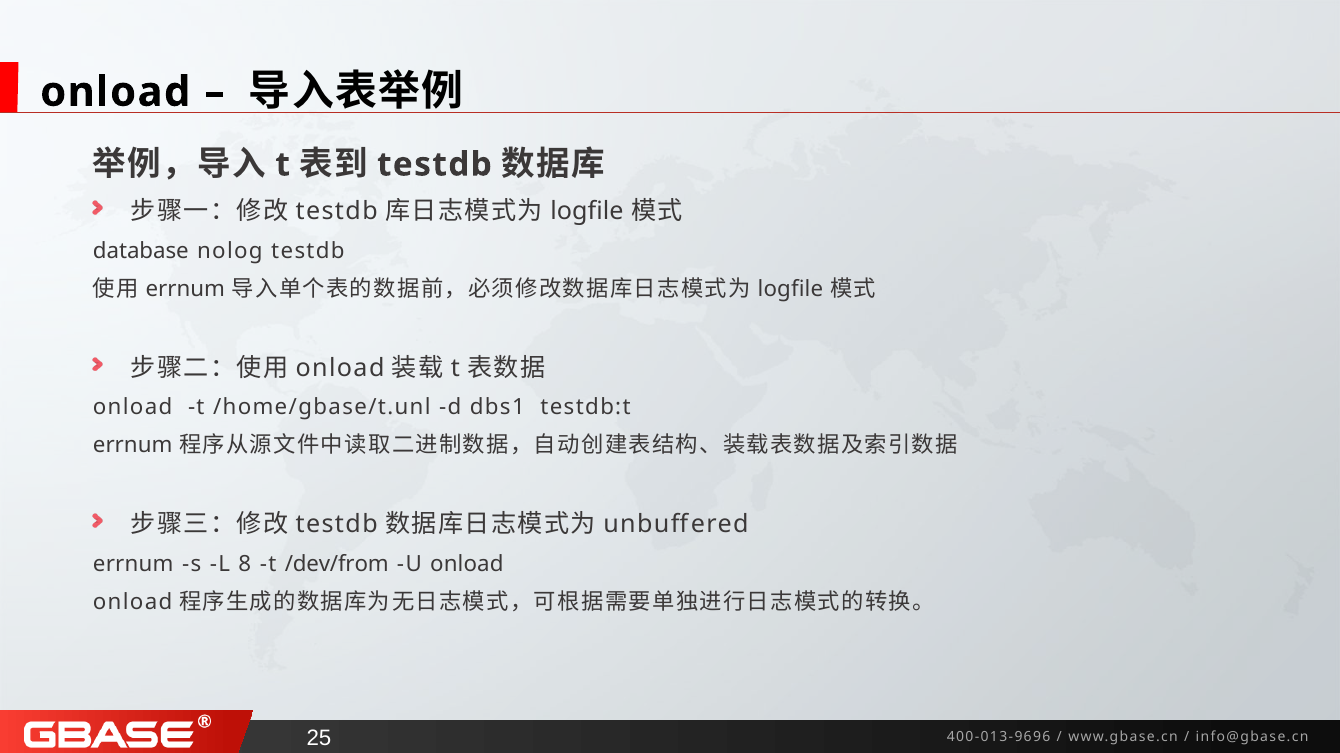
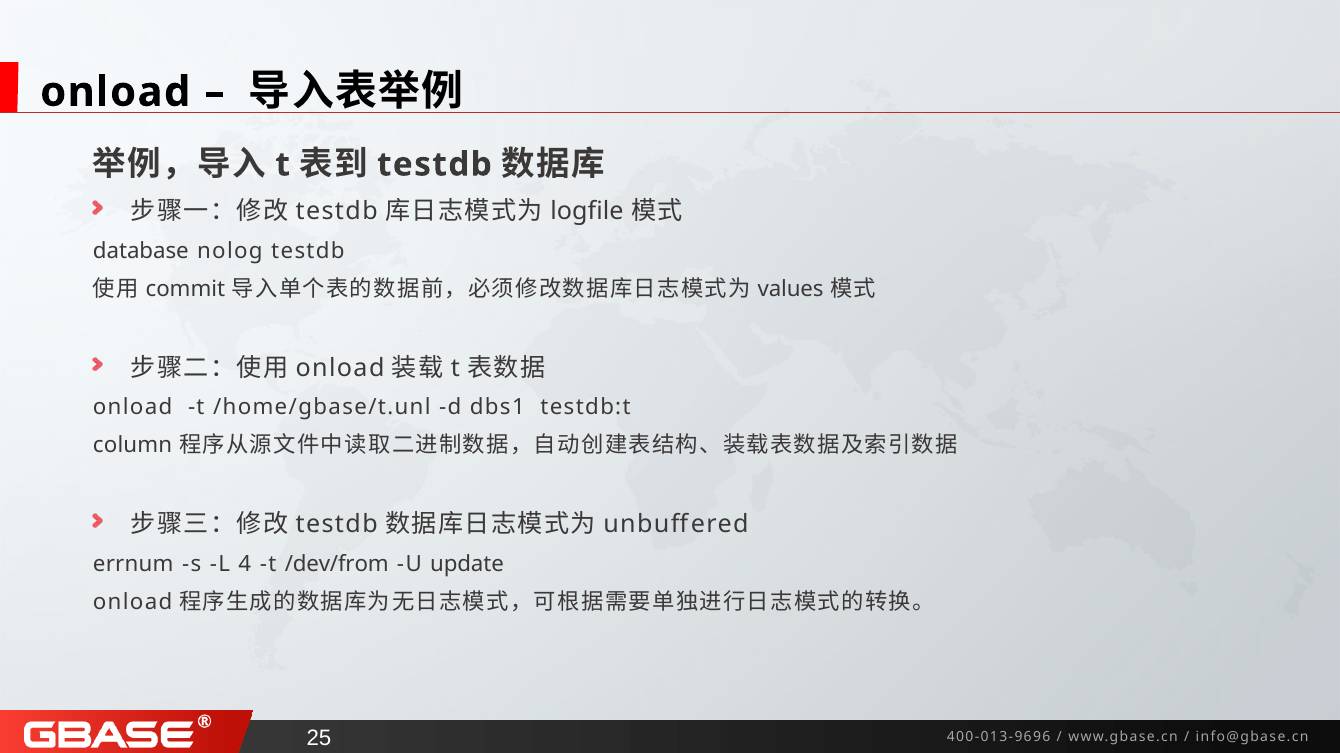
errnum at (185, 289): errnum -> commit
logfile at (790, 289): logfile -> values
errnum at (133, 446): errnum -> column
8: 8 -> 4
U onload: onload -> update
